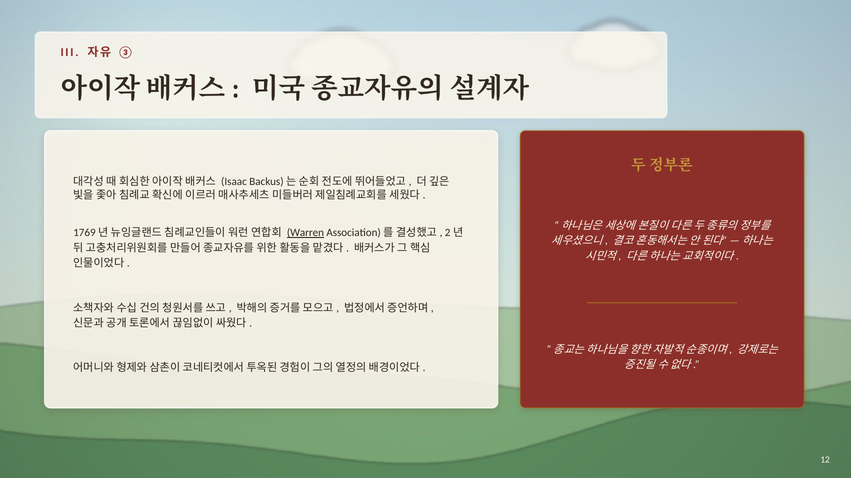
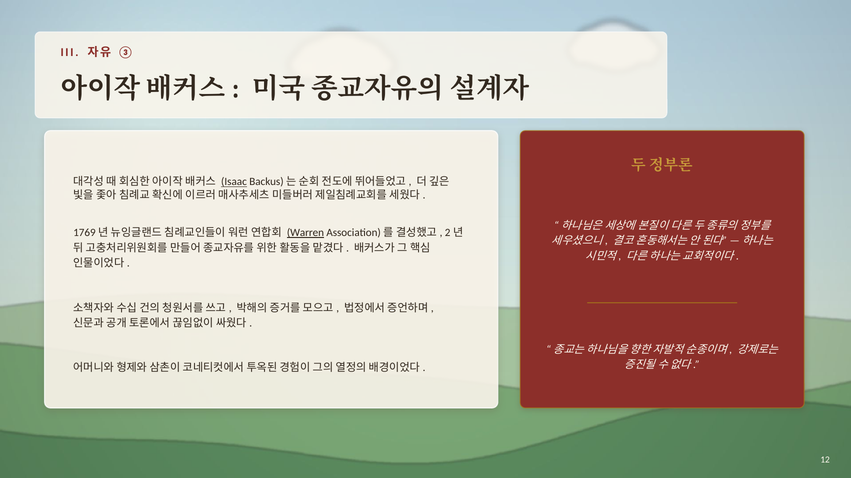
Isaac underline: none -> present
